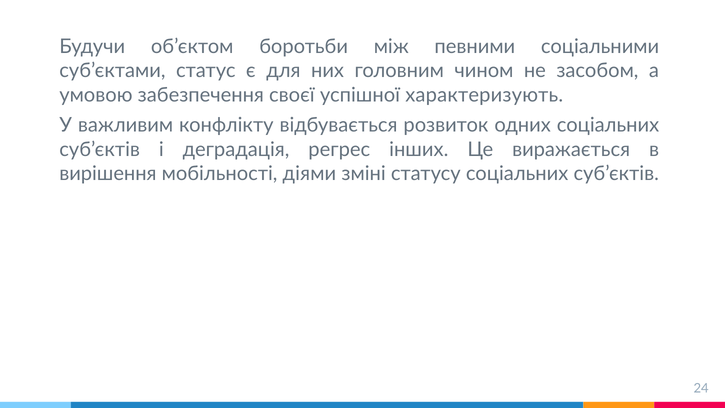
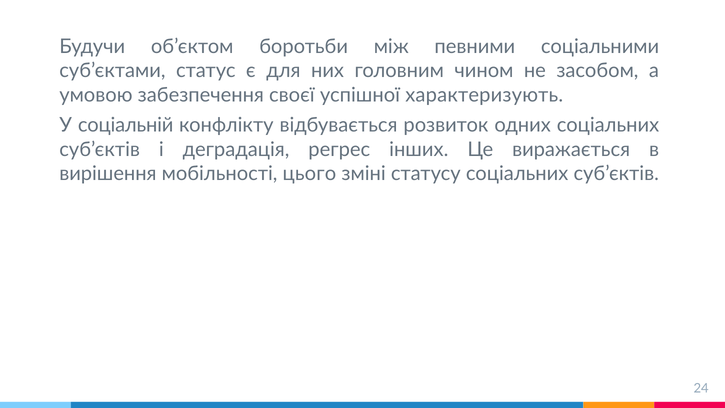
важливим: важливим -> соціальній
діями: діями -> цього
